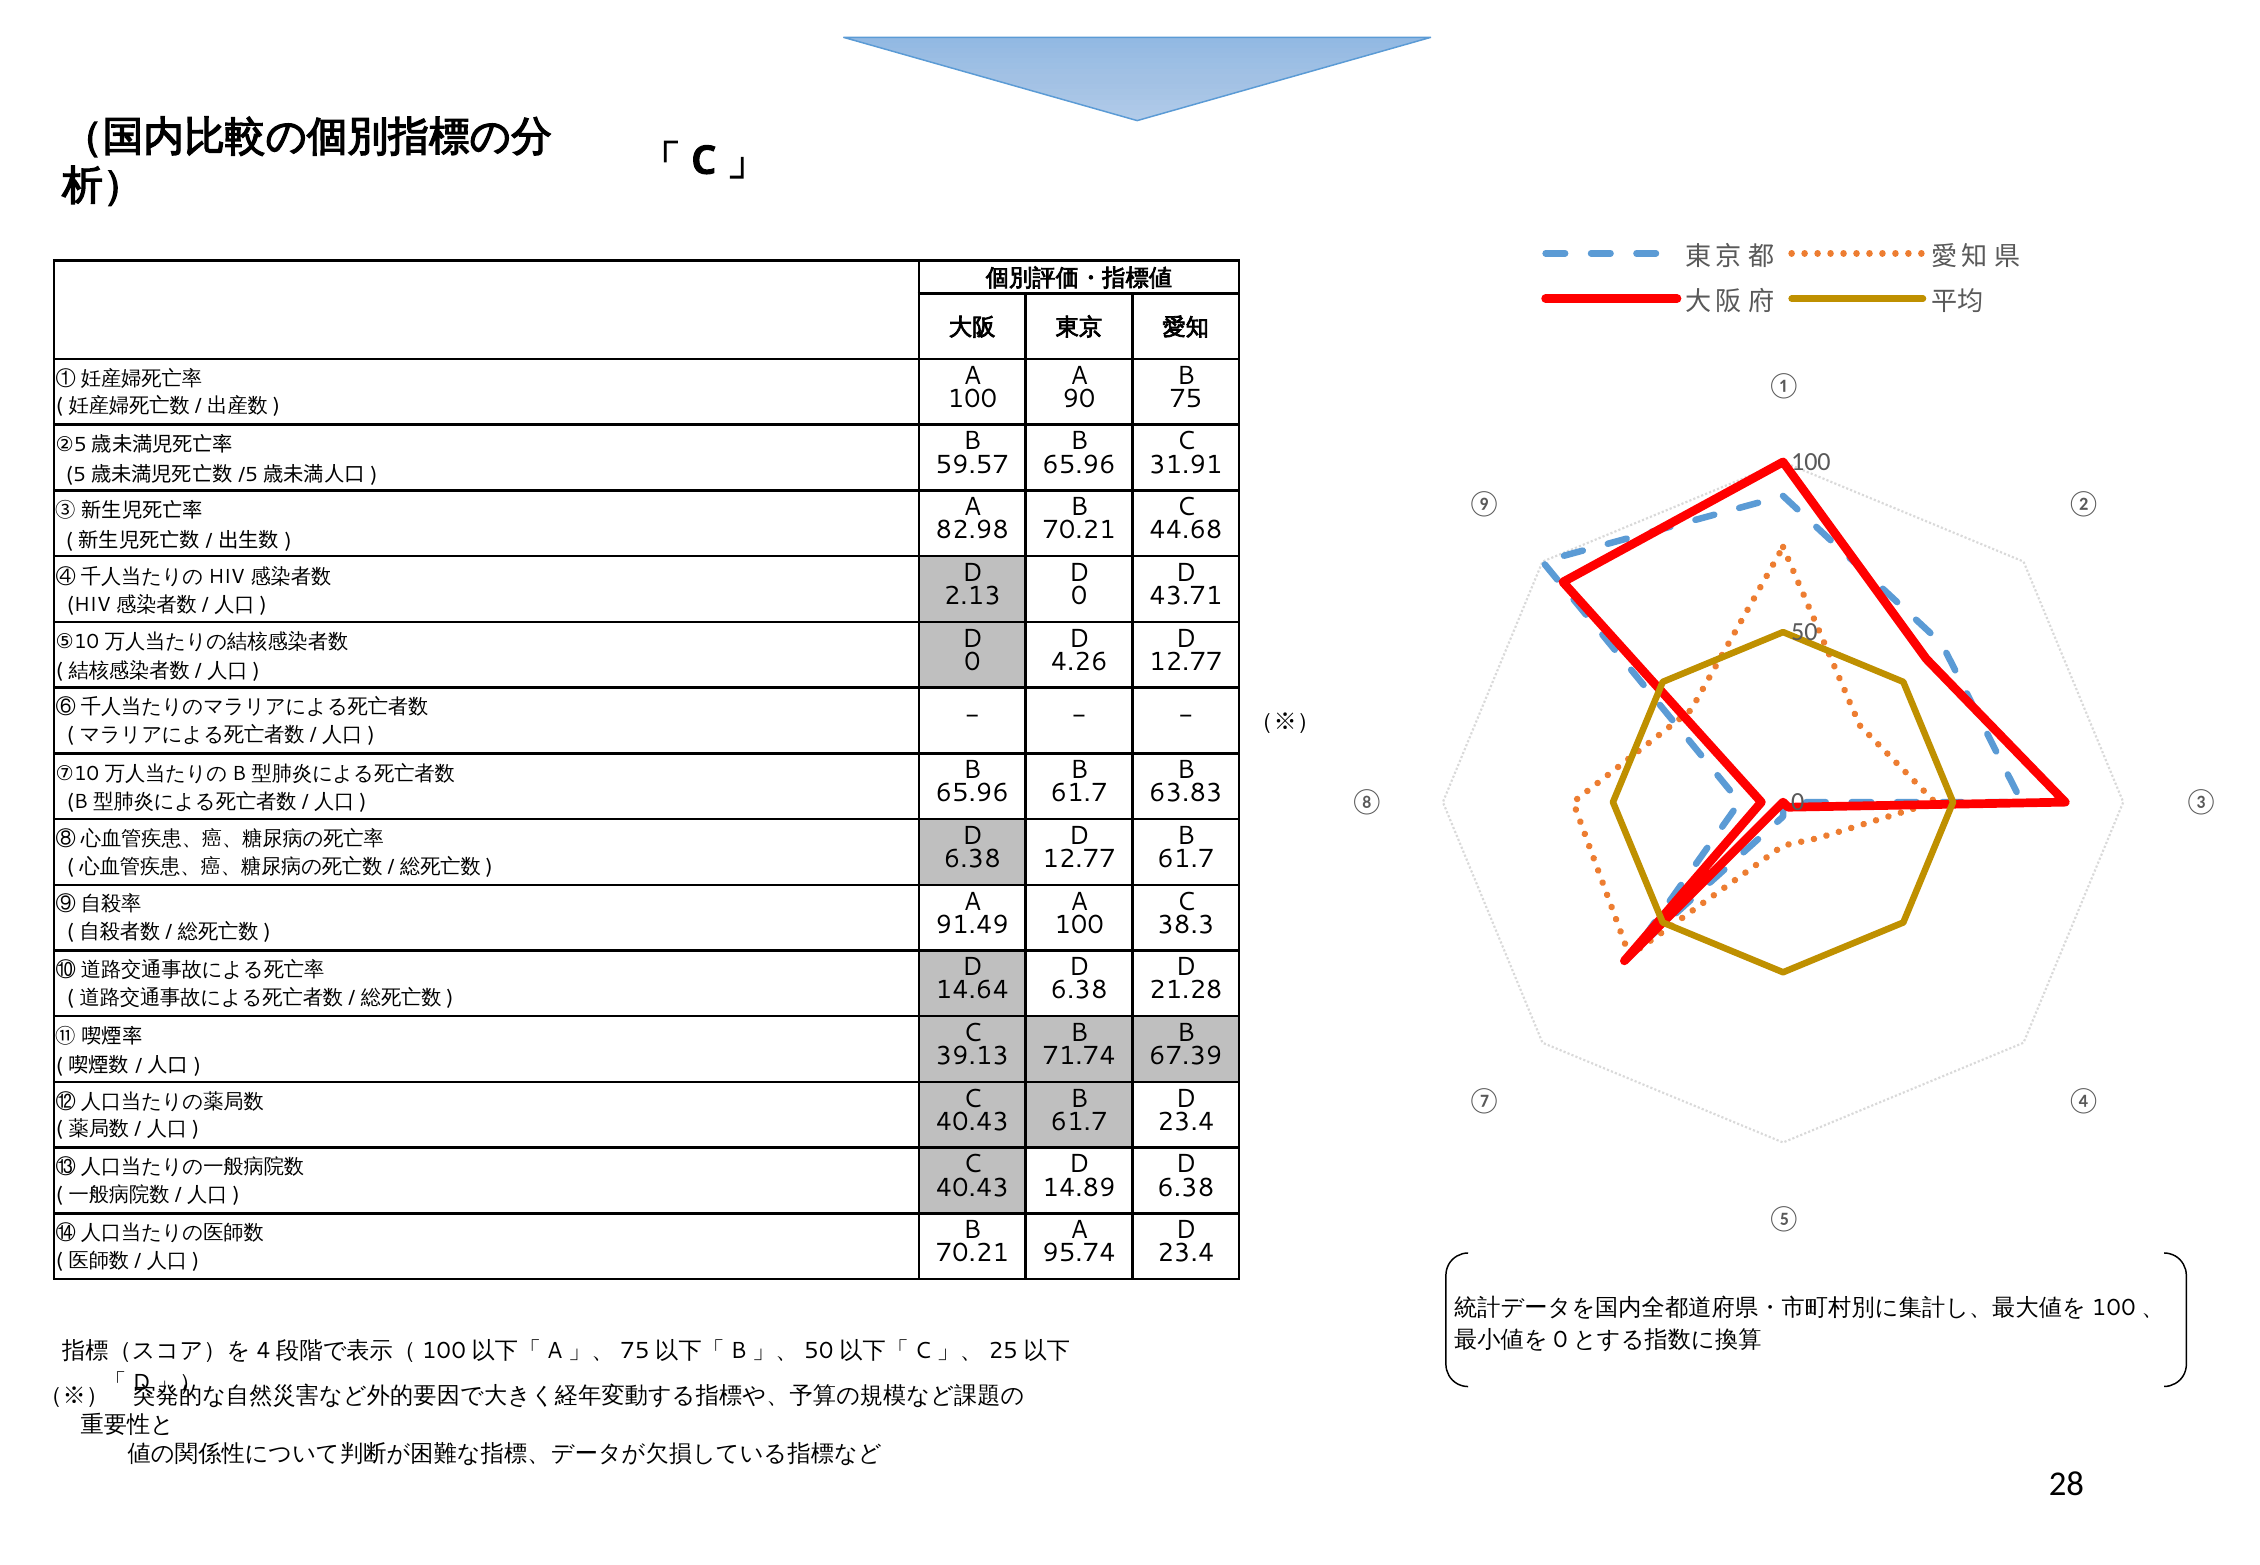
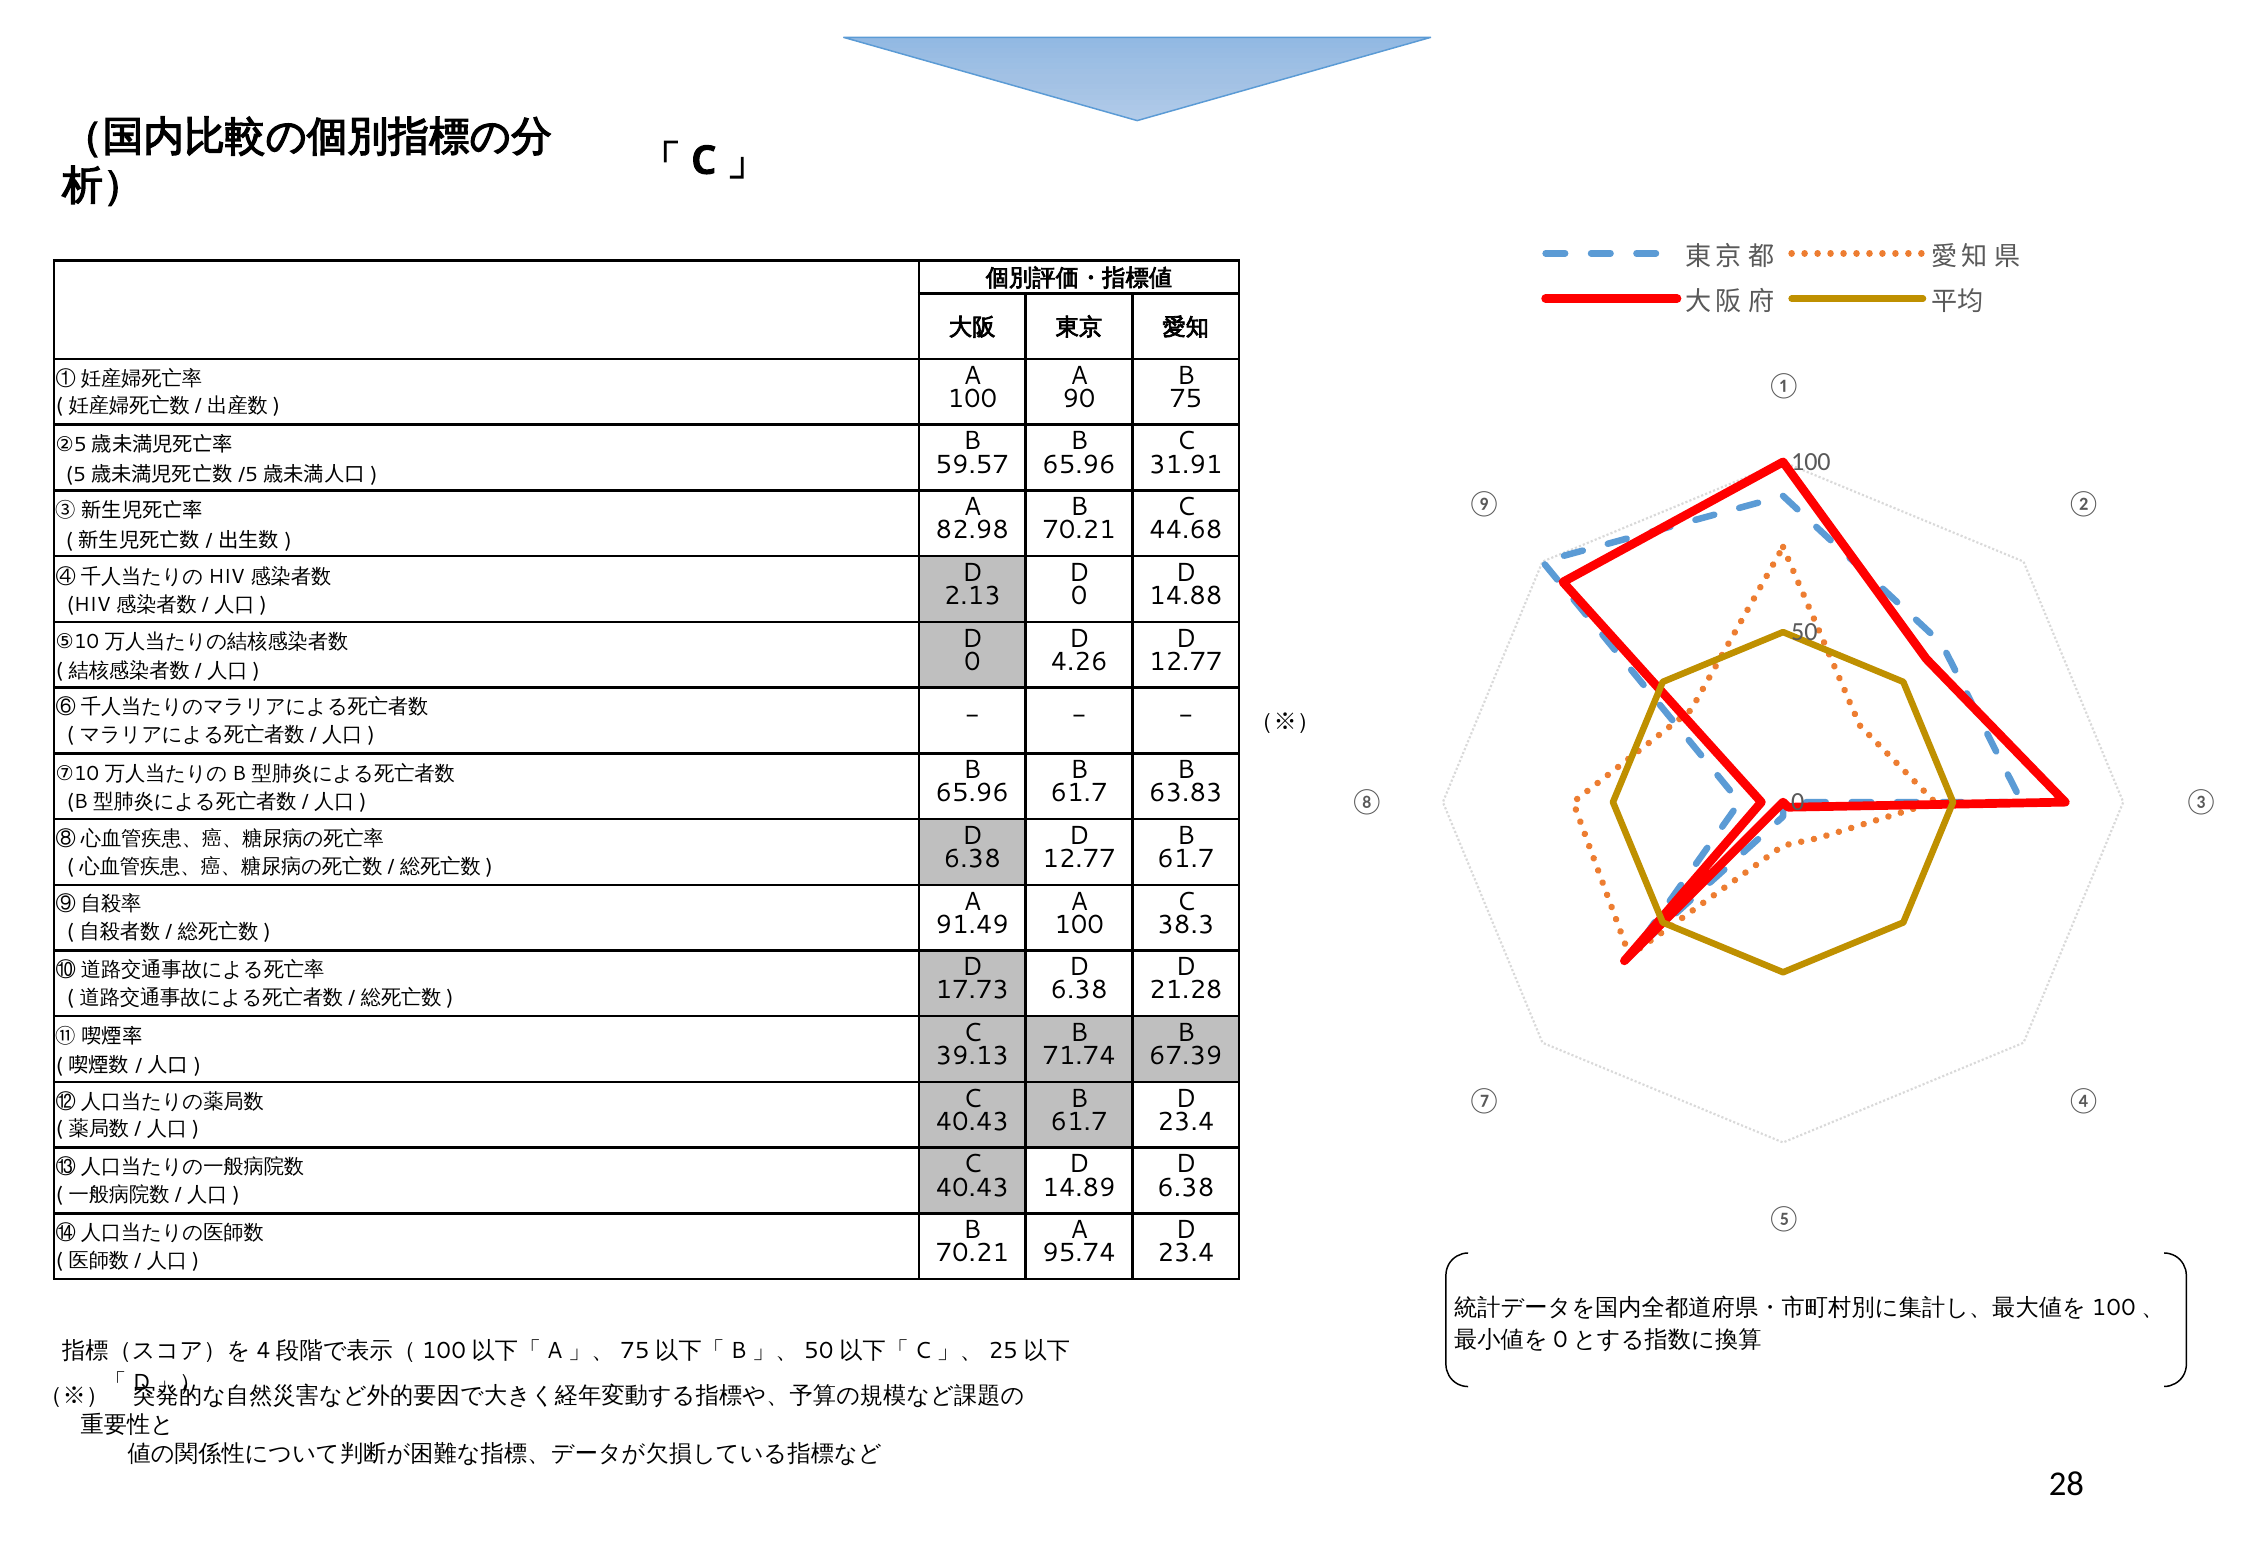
43.71: 43.71 -> 14.88
14.64: 14.64 -> 17.73
